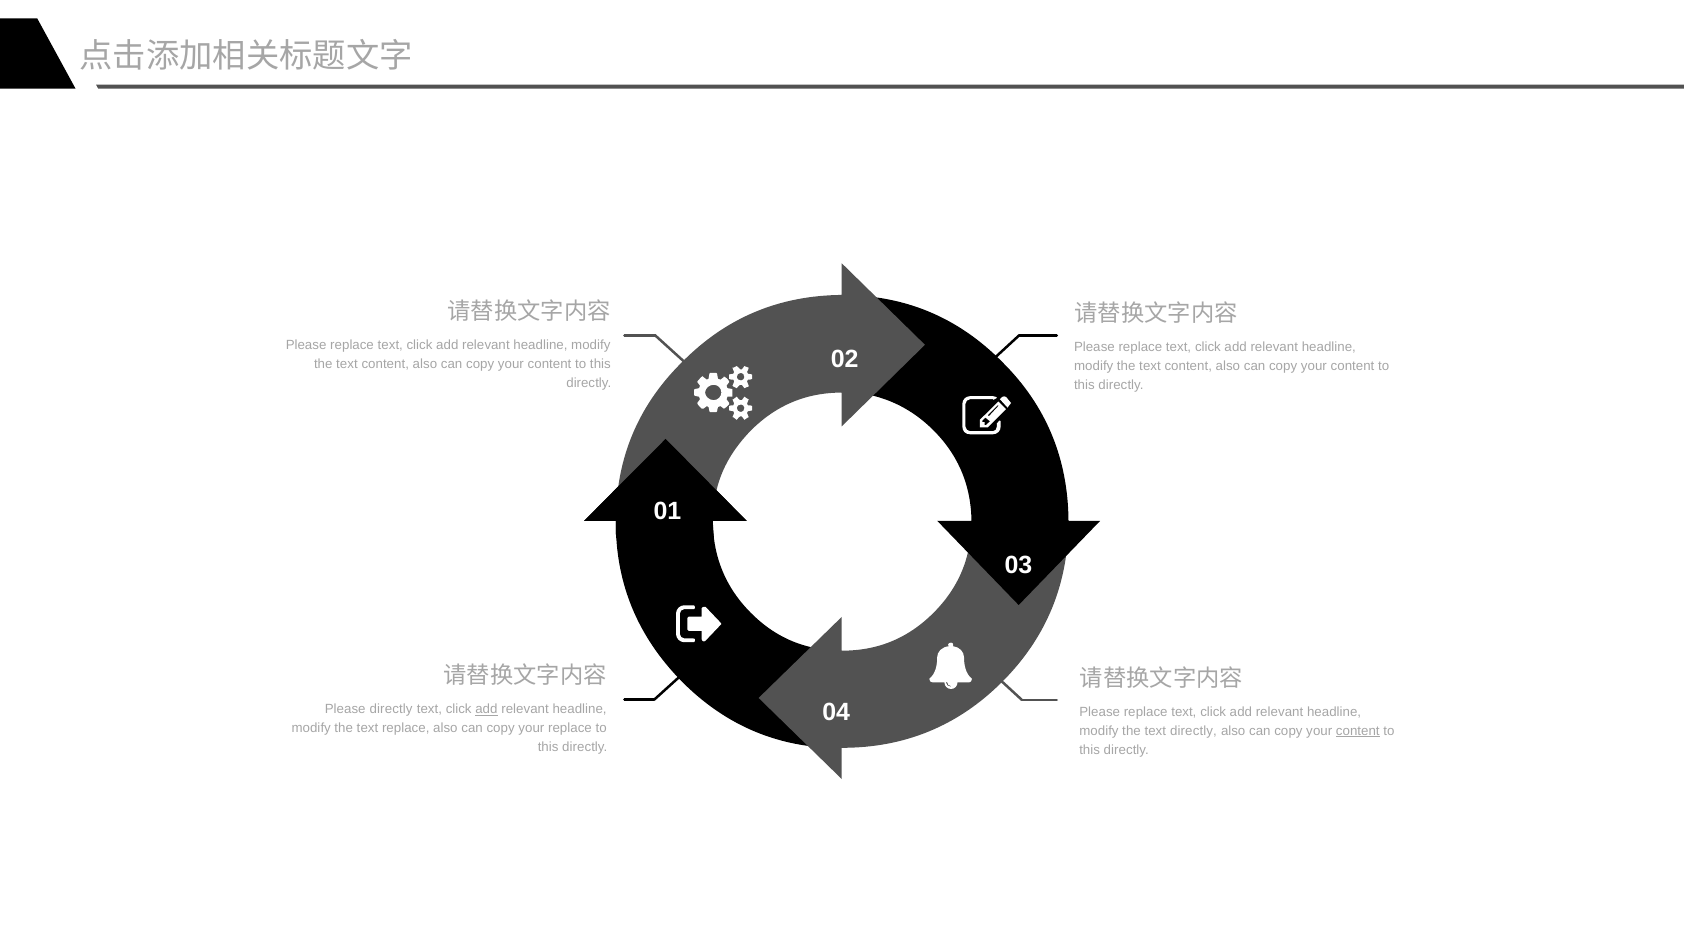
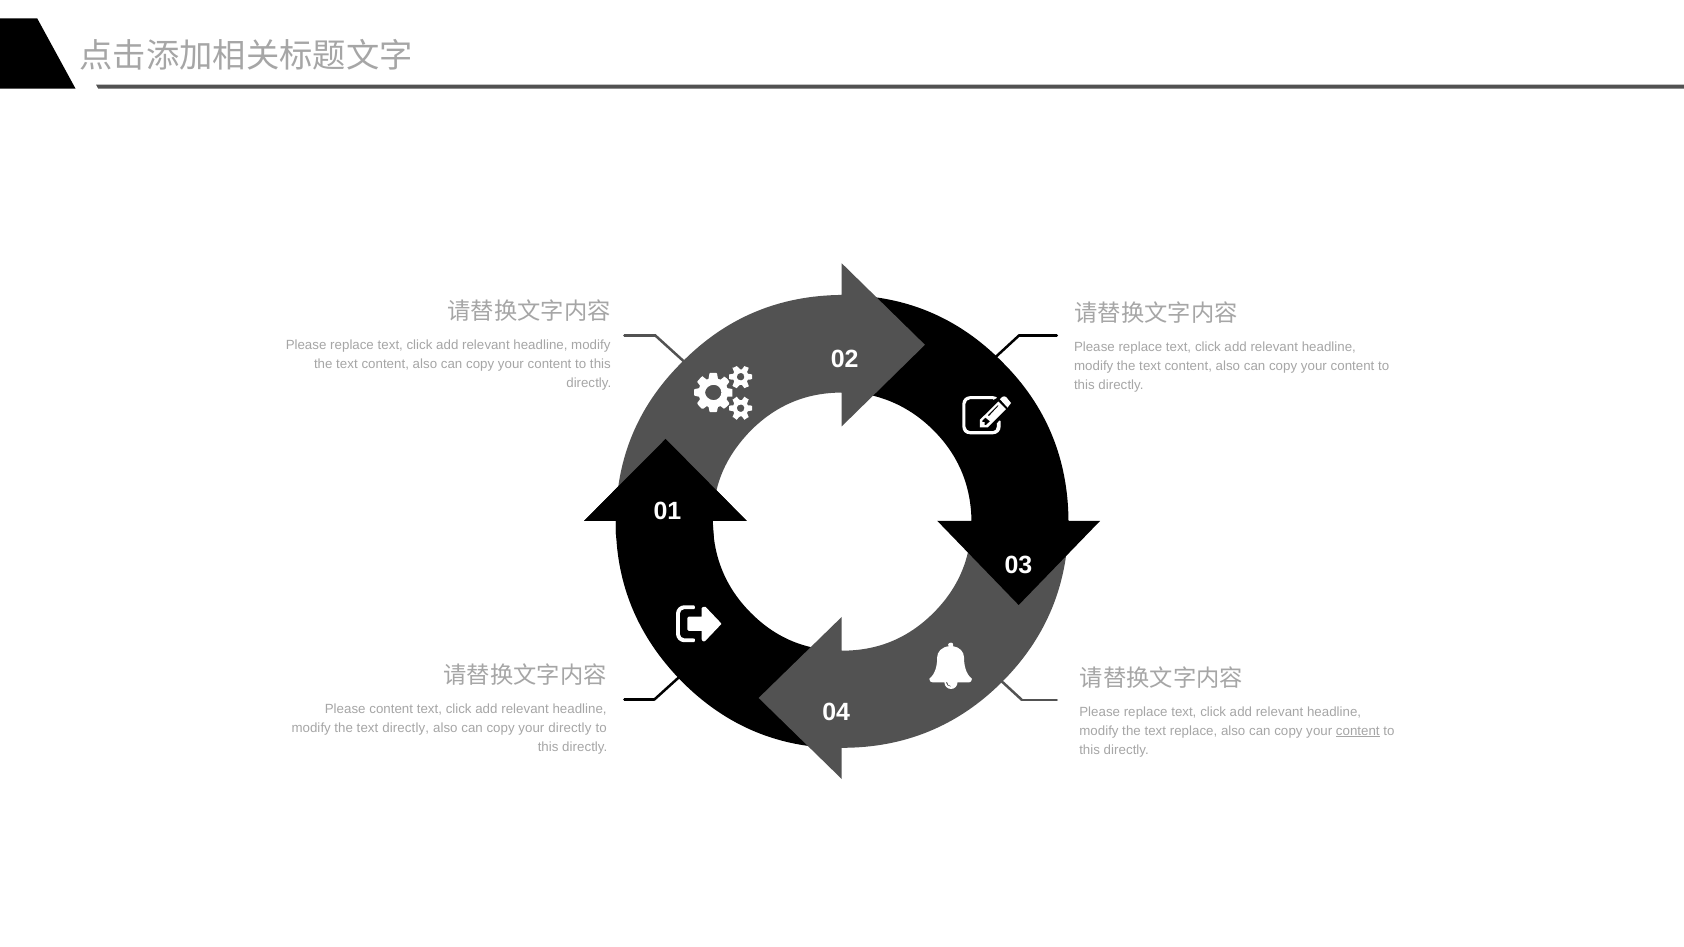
Please directly: directly -> content
add at (486, 709) underline: present -> none
text replace: replace -> directly
your replace: replace -> directly
text directly: directly -> replace
